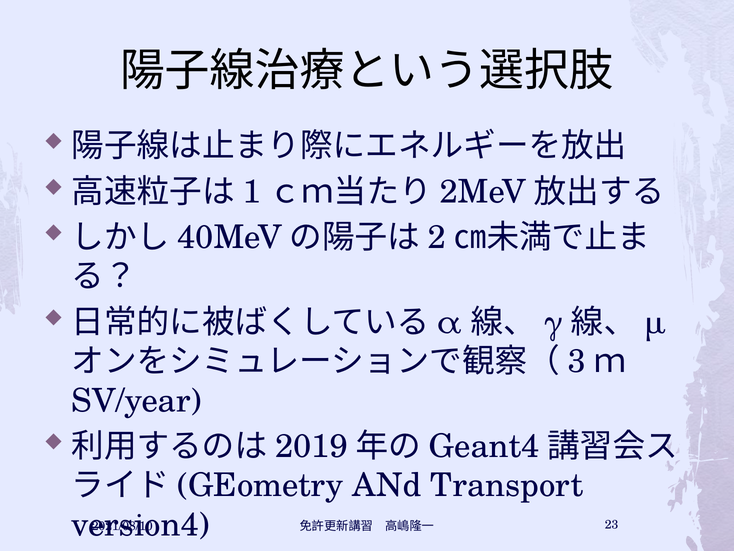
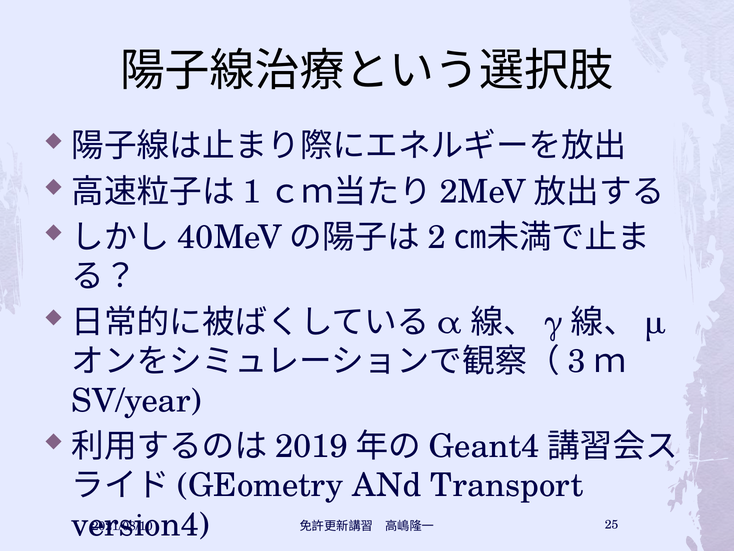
23: 23 -> 25
